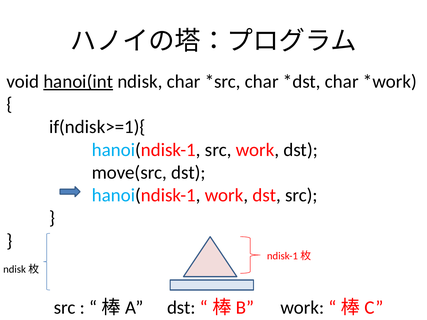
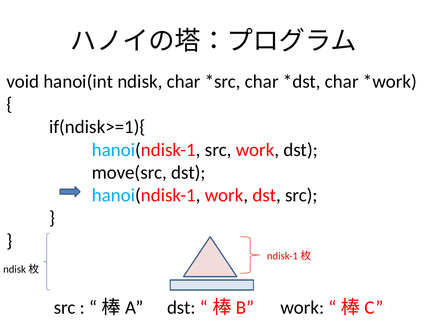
hanoi(int underline: present -> none
